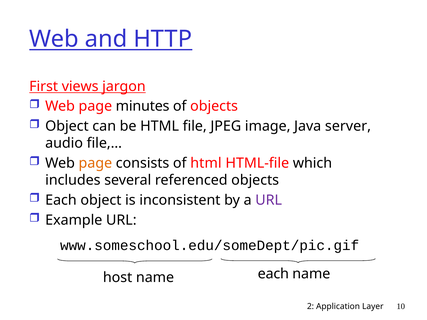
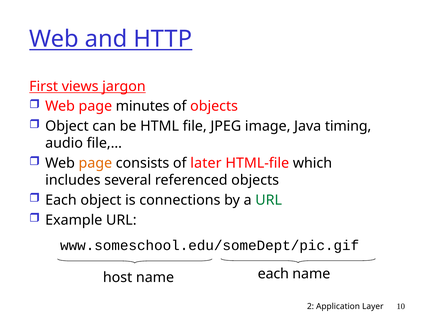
server: server -> timing
of html: html -> later
inconsistent: inconsistent -> connections
URL at (269, 200) colour: purple -> green
